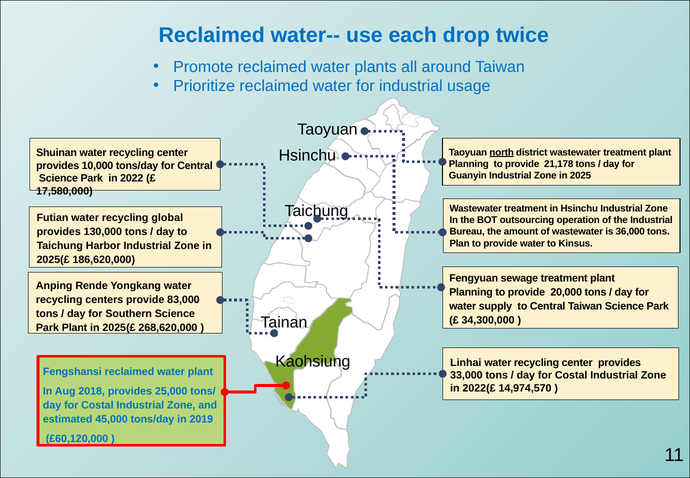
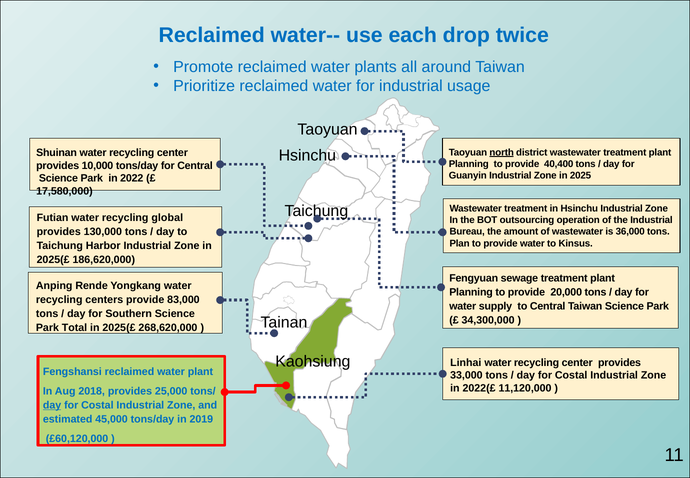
21,178: 21,178 -> 40,400
Park Plant: Plant -> Total
14,974,570: 14,974,570 -> 11,120,000
day at (52, 405) underline: none -> present
